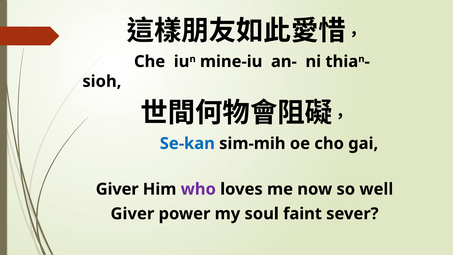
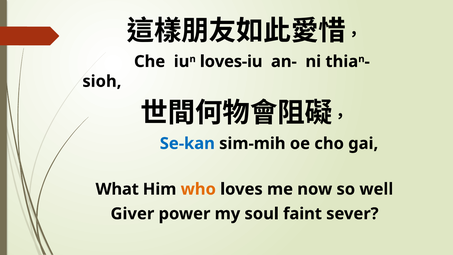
mine-iu: mine-iu -> loves-iu
Giver at (117, 189): Giver -> What
who colour: purple -> orange
